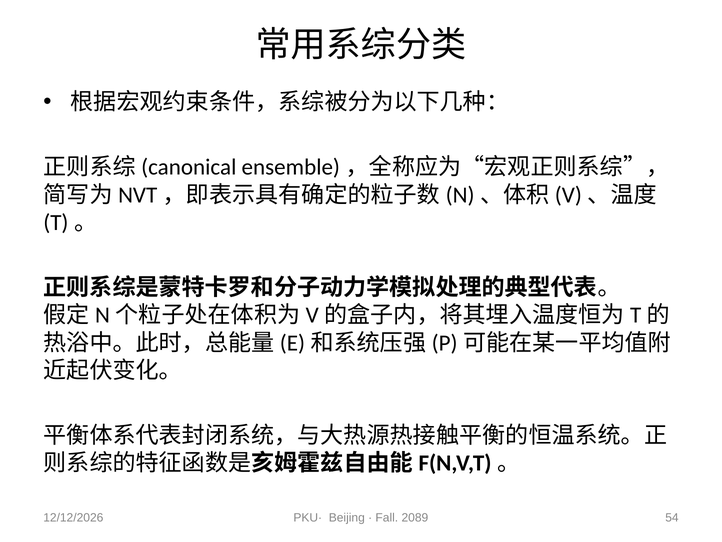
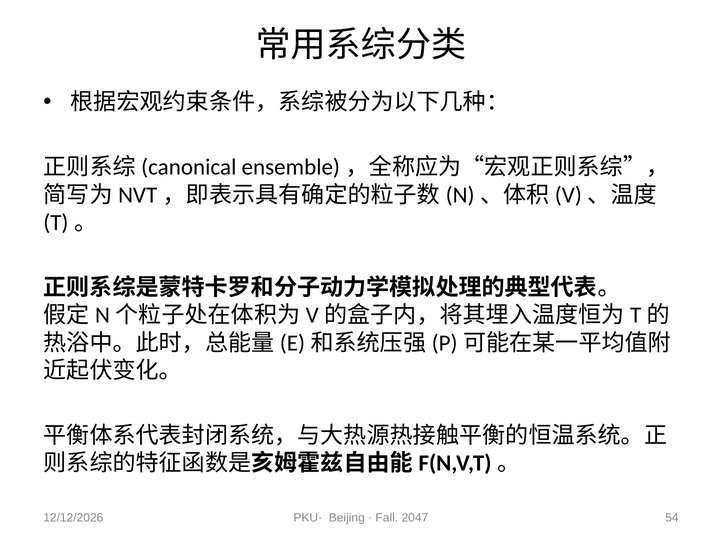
2089: 2089 -> 2047
